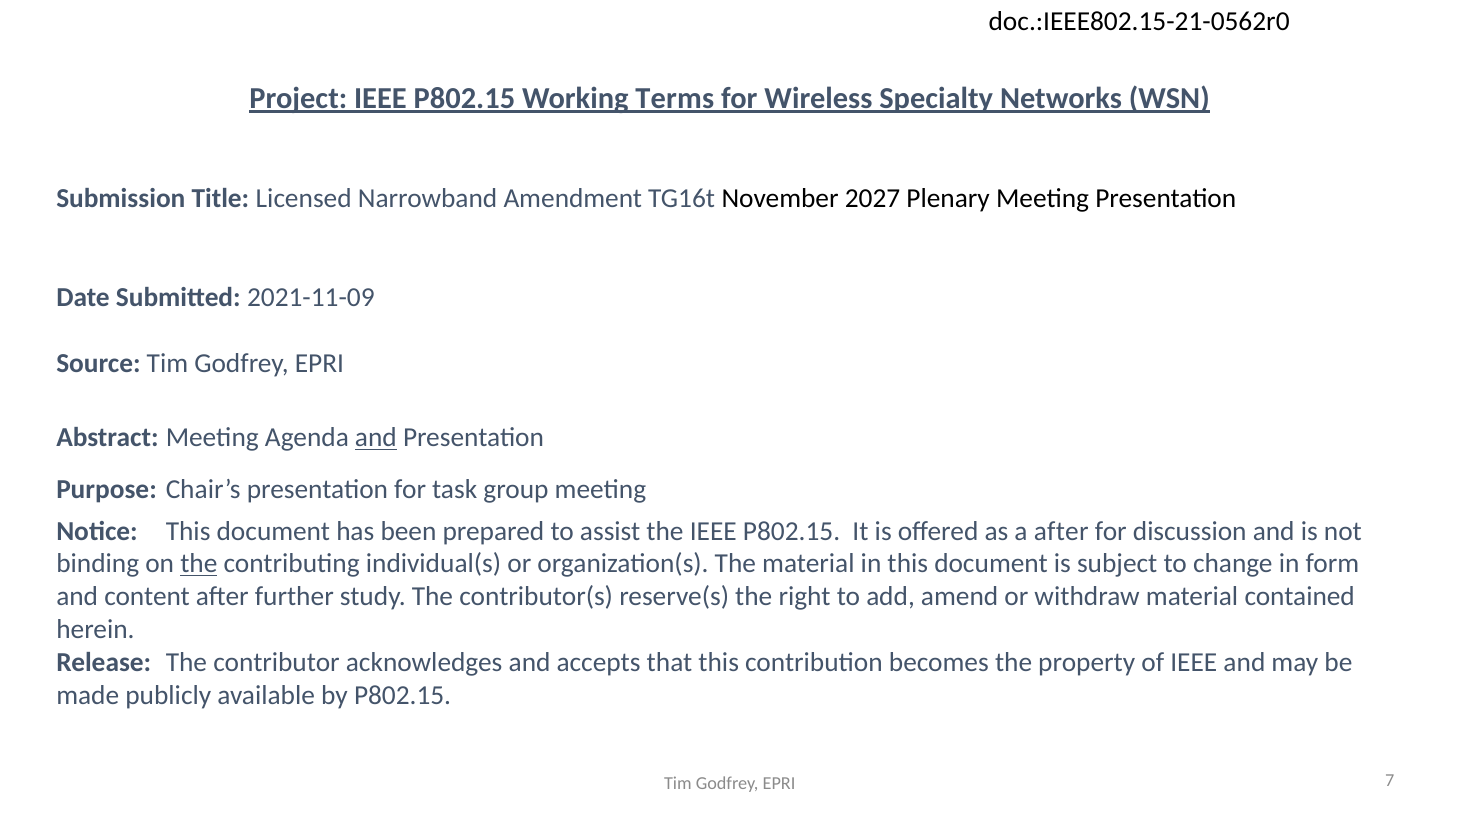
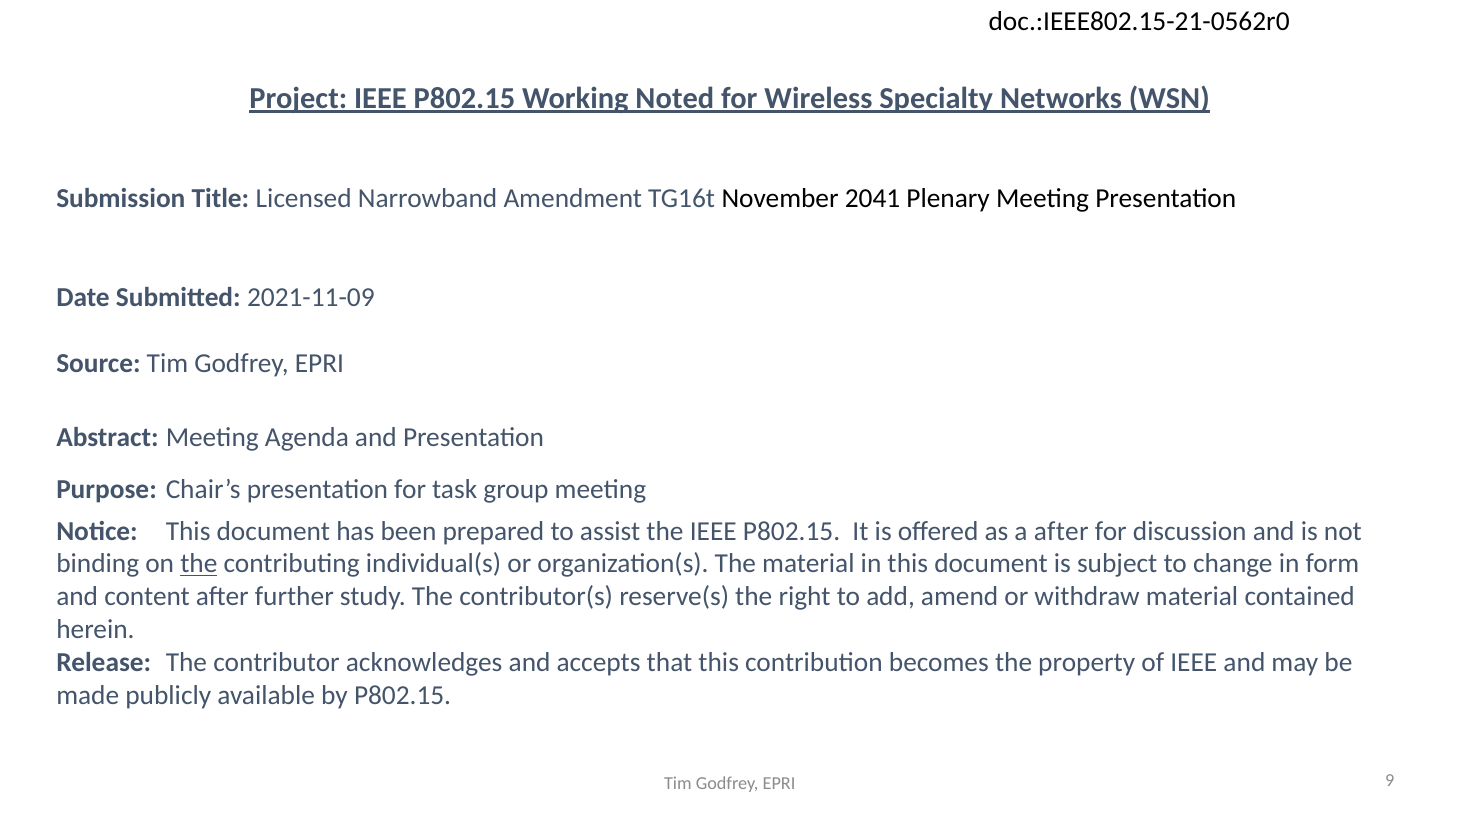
Terms: Terms -> Noted
2027: 2027 -> 2041
and at (376, 438) underline: present -> none
7: 7 -> 9
